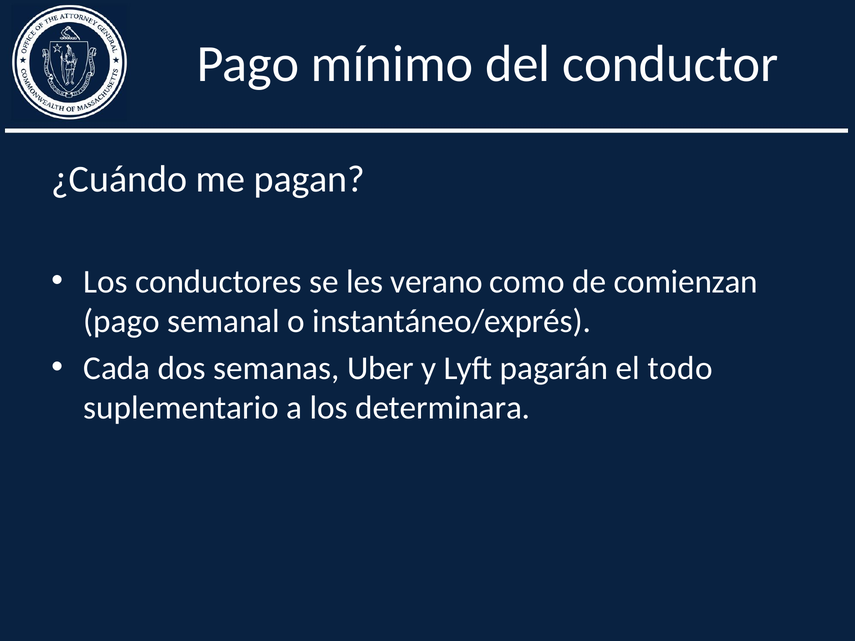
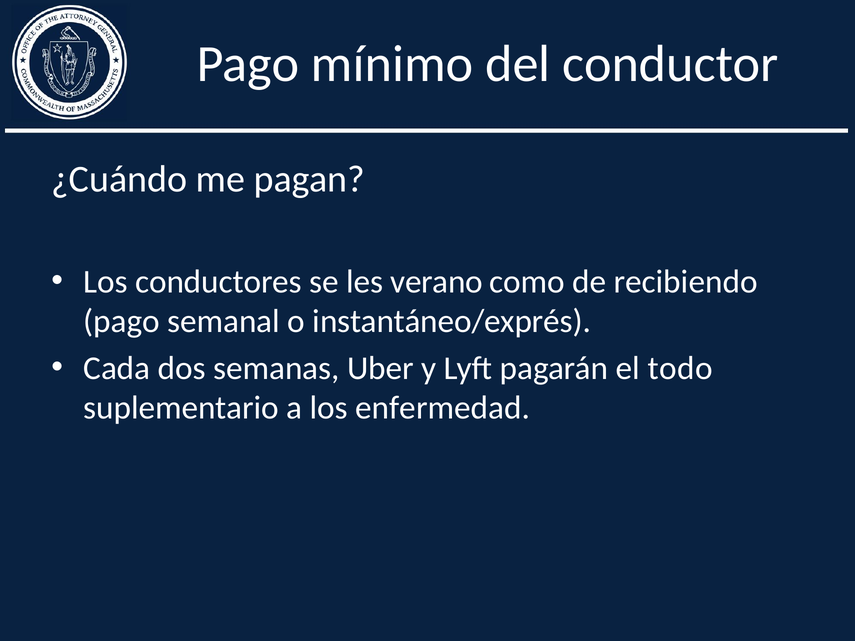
comienzan: comienzan -> recibiendo
determinara: determinara -> enfermedad
